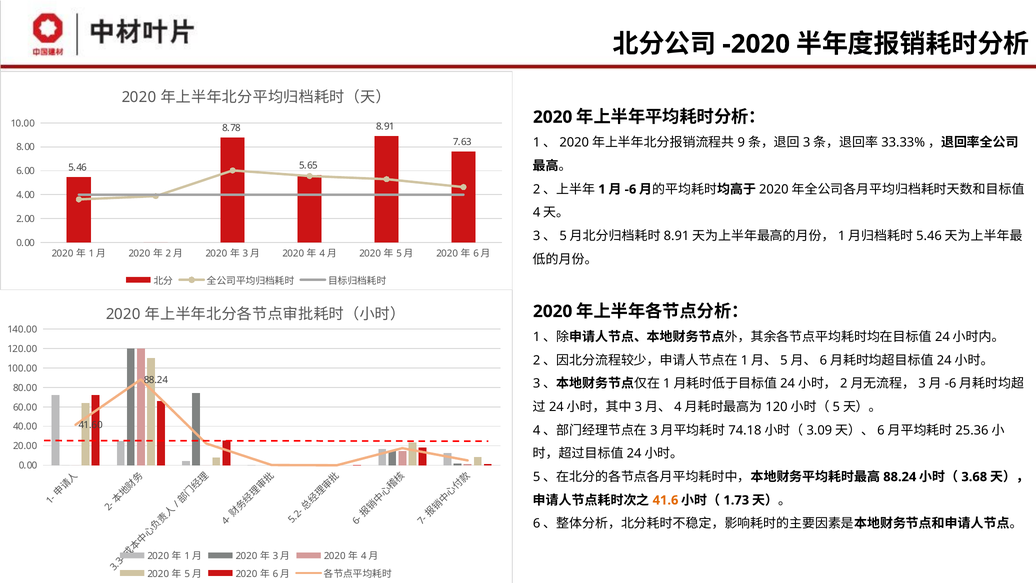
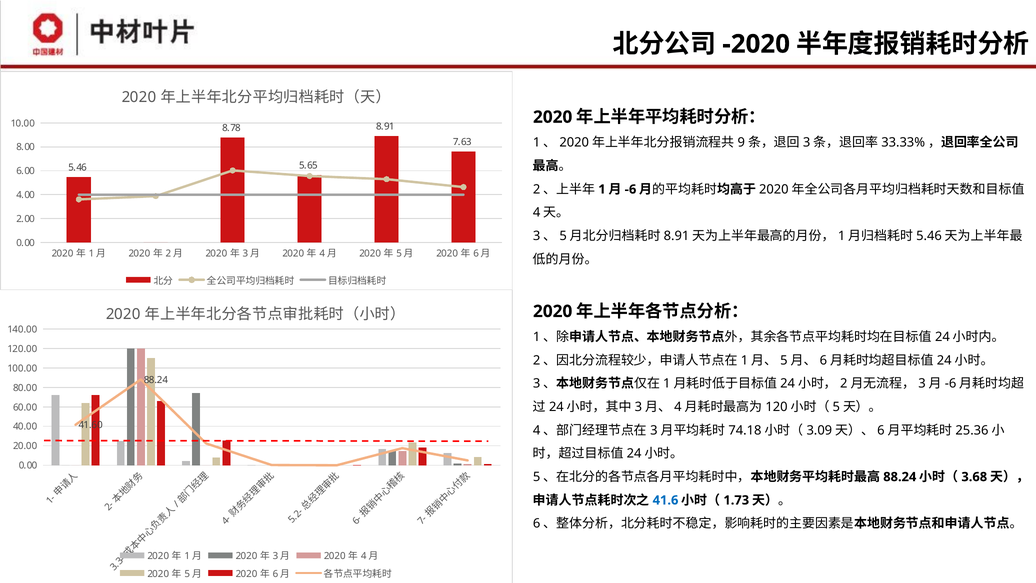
41.6 colour: orange -> blue
